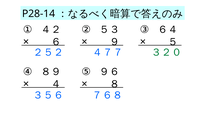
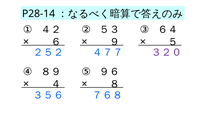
３２０ colour: green -> purple
